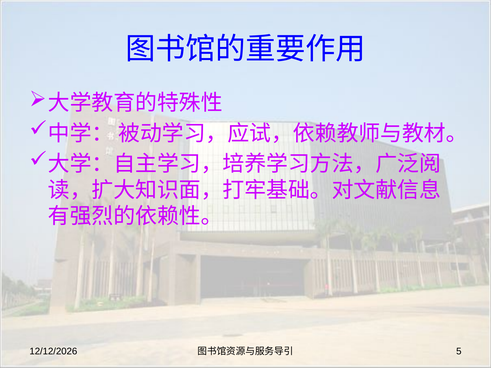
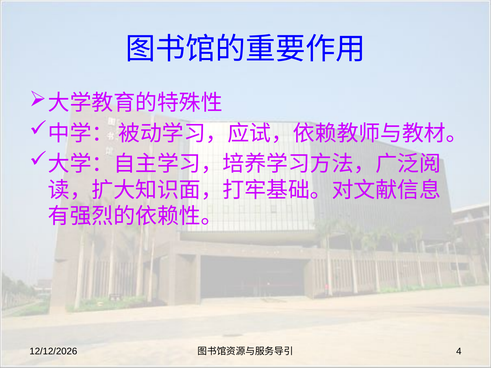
5: 5 -> 4
